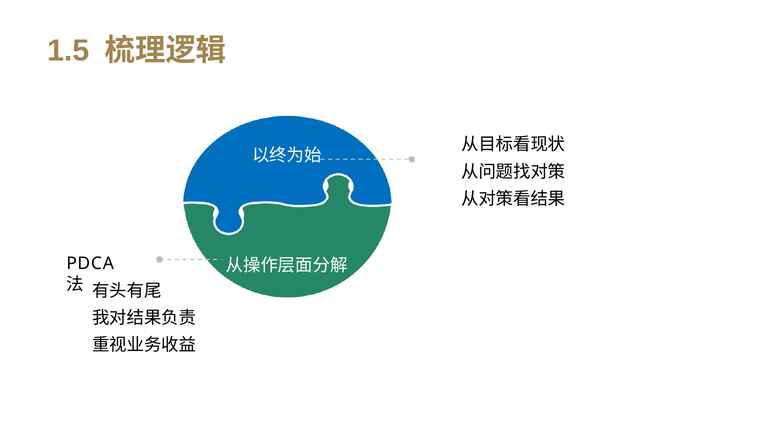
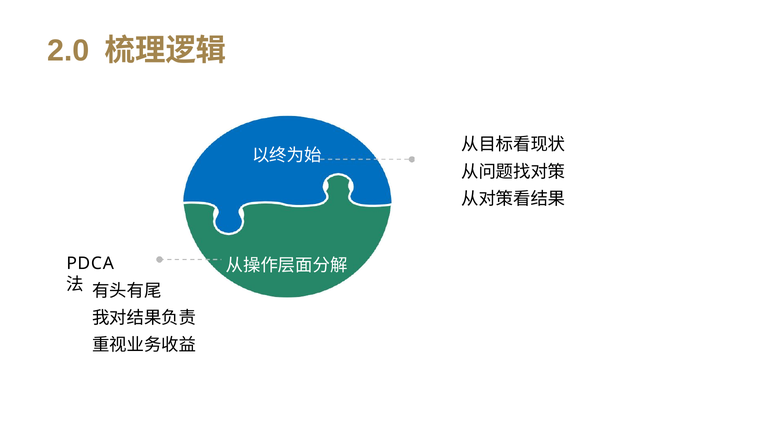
1.5: 1.5 -> 2.0
